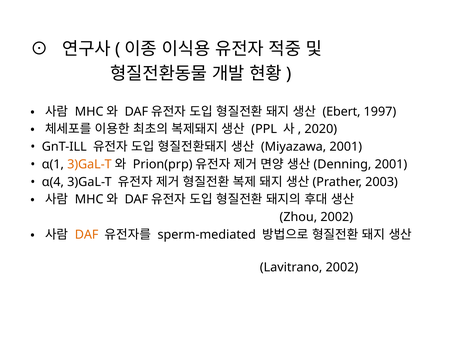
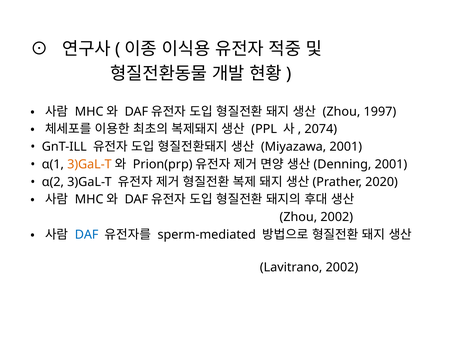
Ebert at (342, 112): Ebert -> Zhou
2020: 2020 -> 2074
α(4: α(4 -> α(2
2003: 2003 -> 2020
DAF at (87, 235) colour: orange -> blue
